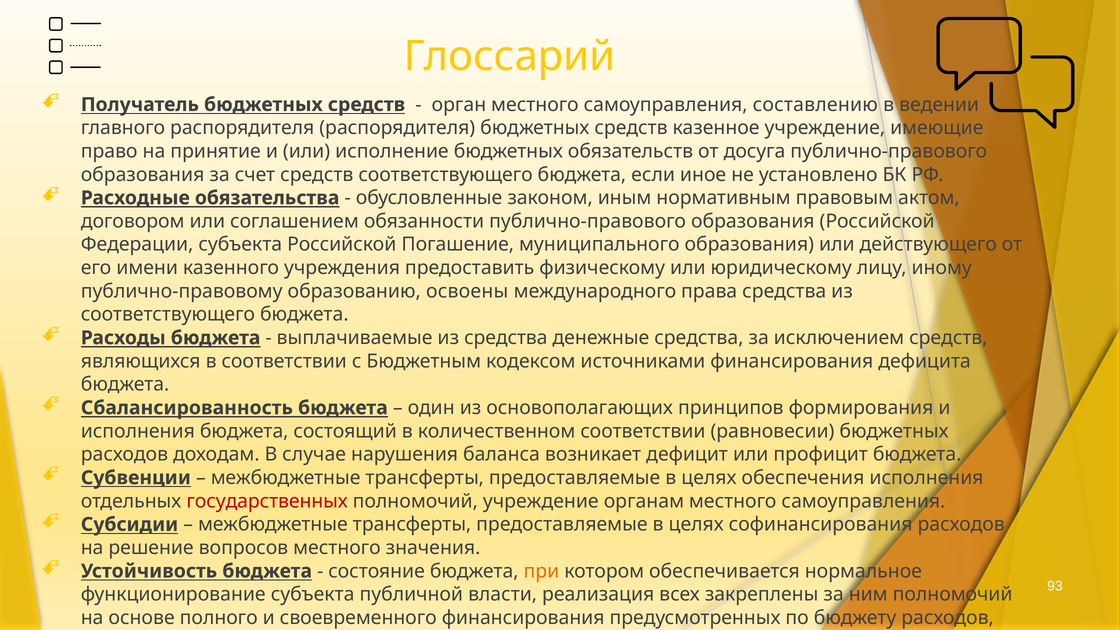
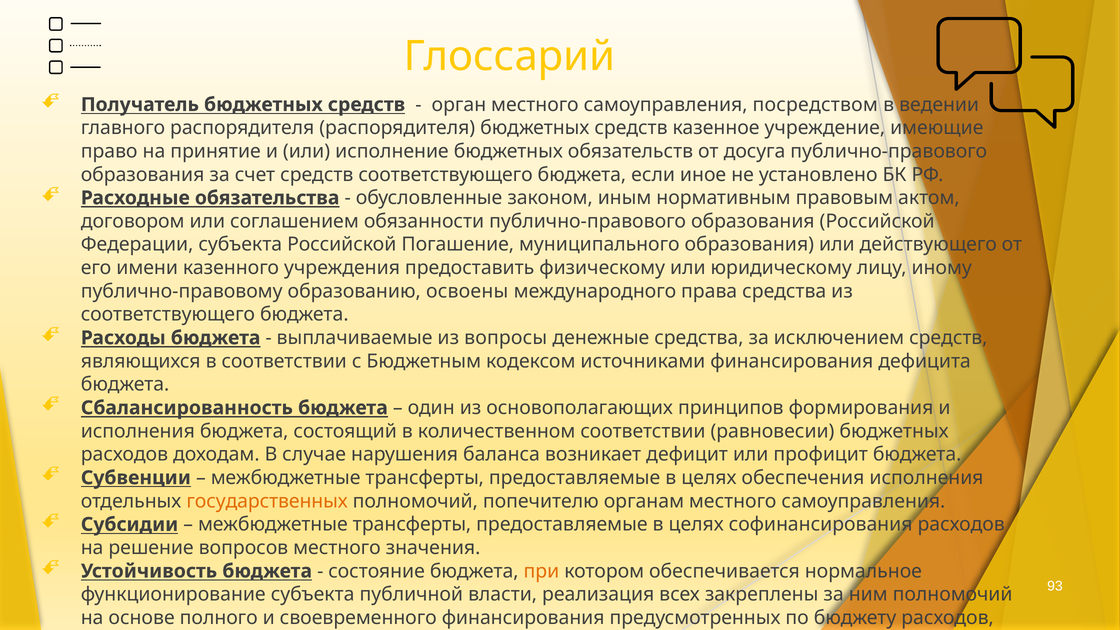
составлению: составлению -> посредством
из средства: средства -> вопросы
государственных colour: red -> orange
полномочий учреждение: учреждение -> попечителю
